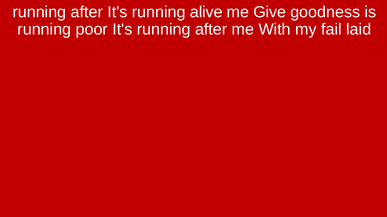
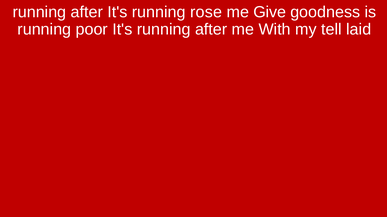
alive: alive -> rose
fail: fail -> tell
